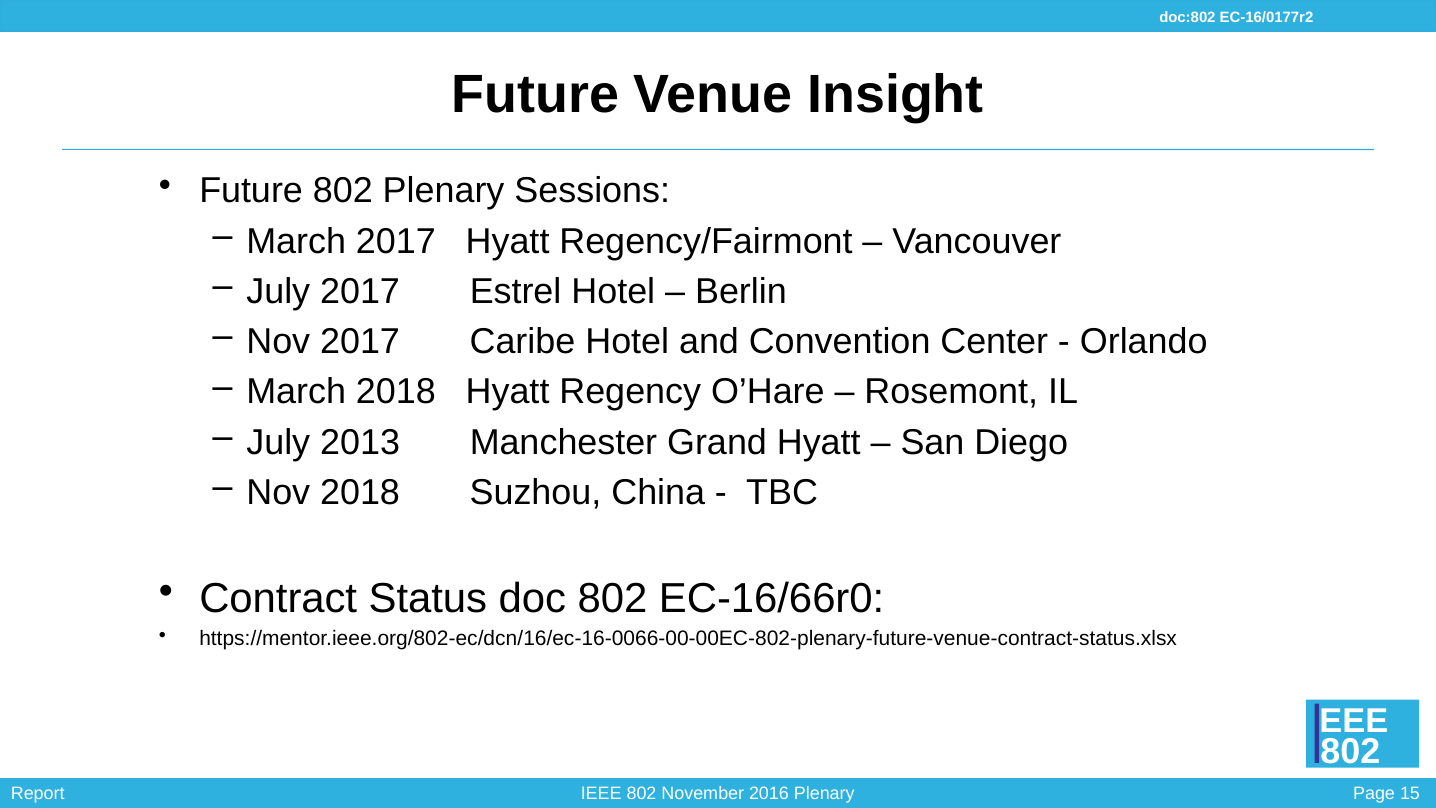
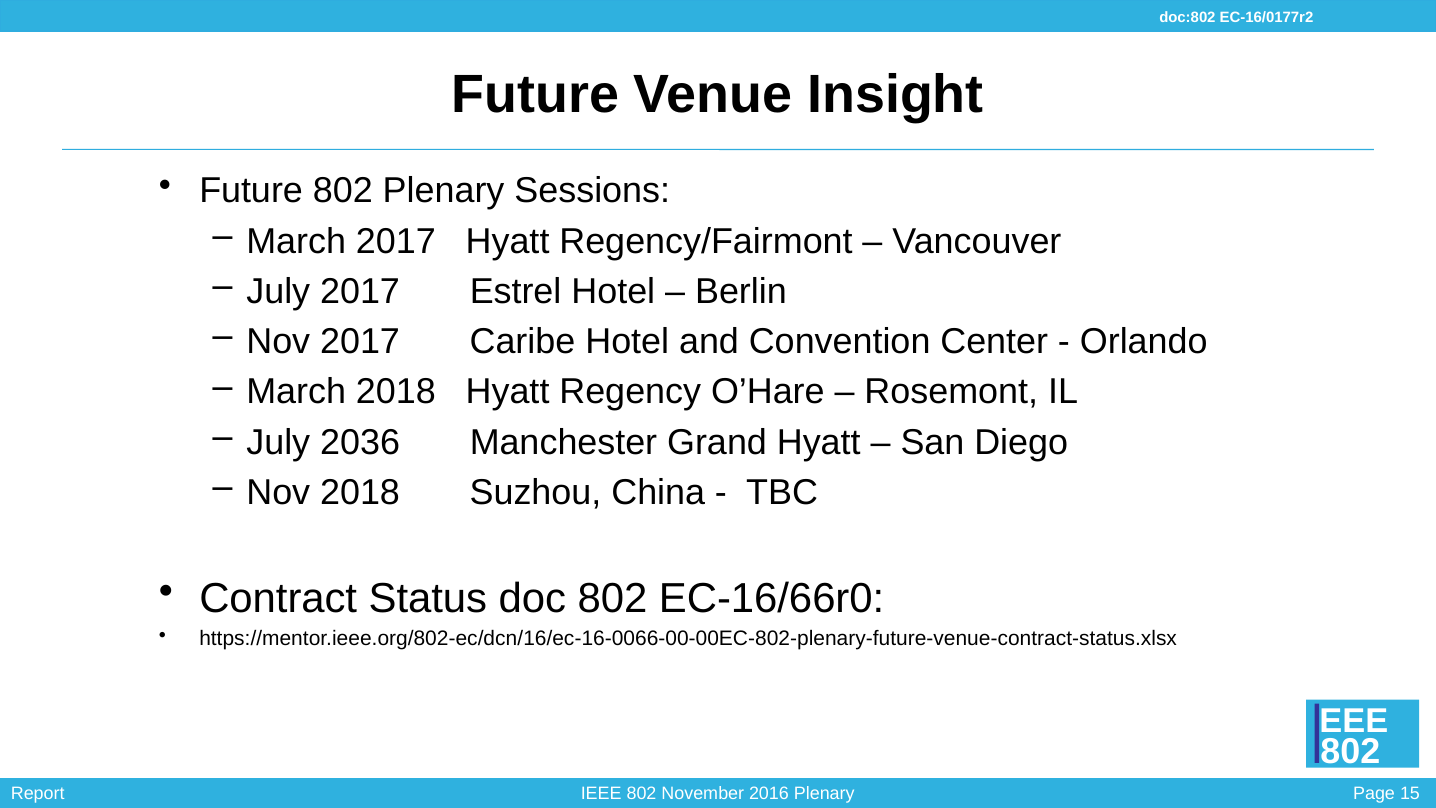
2013: 2013 -> 2036
